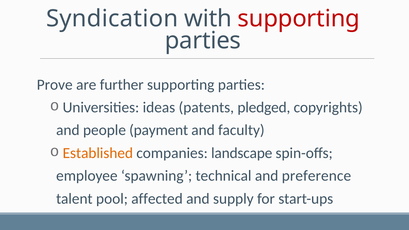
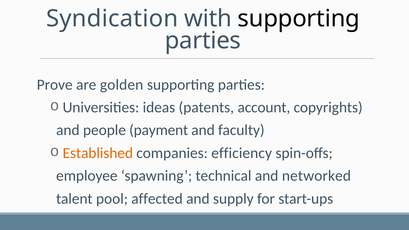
supporting at (299, 19) colour: red -> black
further: further -> golden
pledged: pledged -> account
landscape: landscape -> efficiency
preference: preference -> networked
